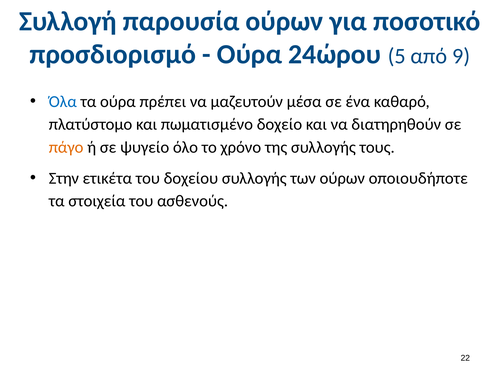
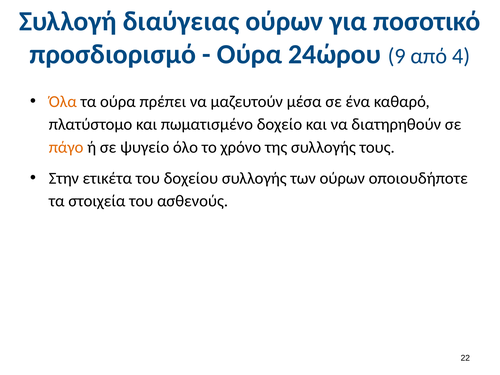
παρουσία: παρουσία -> διαύγειας
5: 5 -> 9
9: 9 -> 4
Όλα colour: blue -> orange
